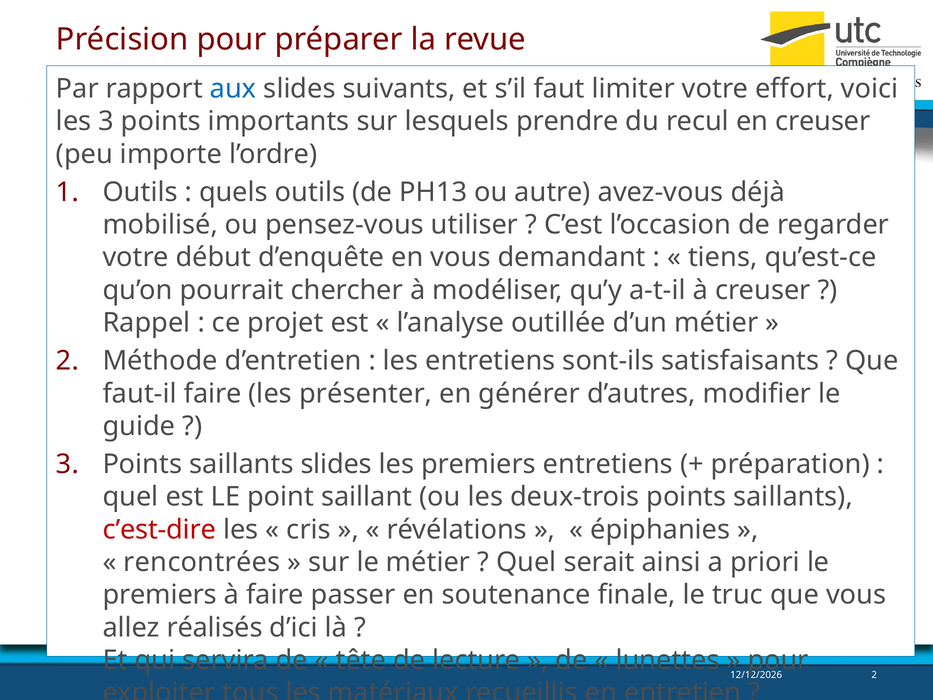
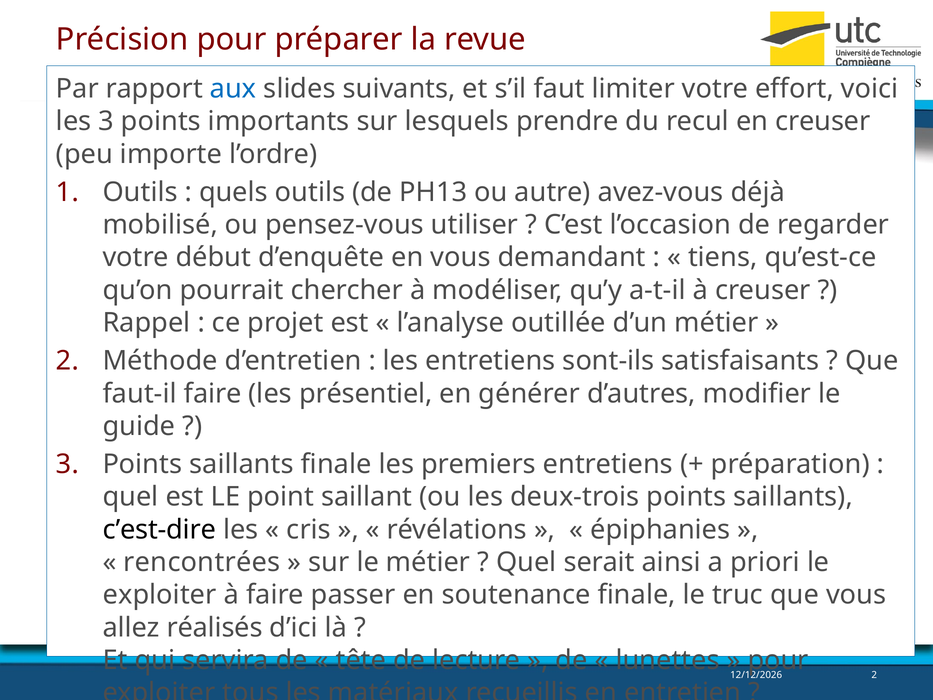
présenter: présenter -> présentiel
saillants slides: slides -> finale
c’est-dire colour: red -> black
premiers at (160, 595): premiers -> exploiter
